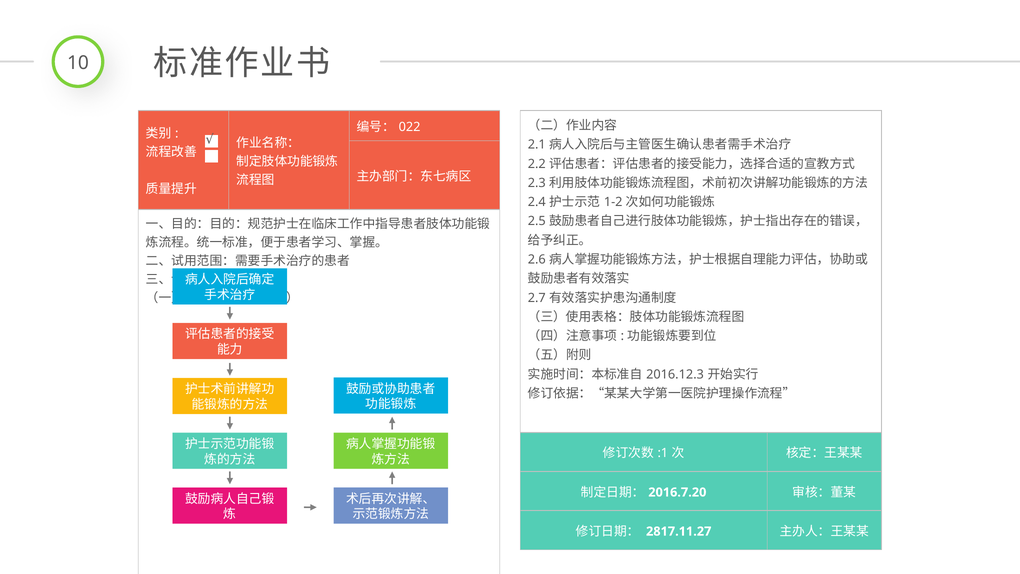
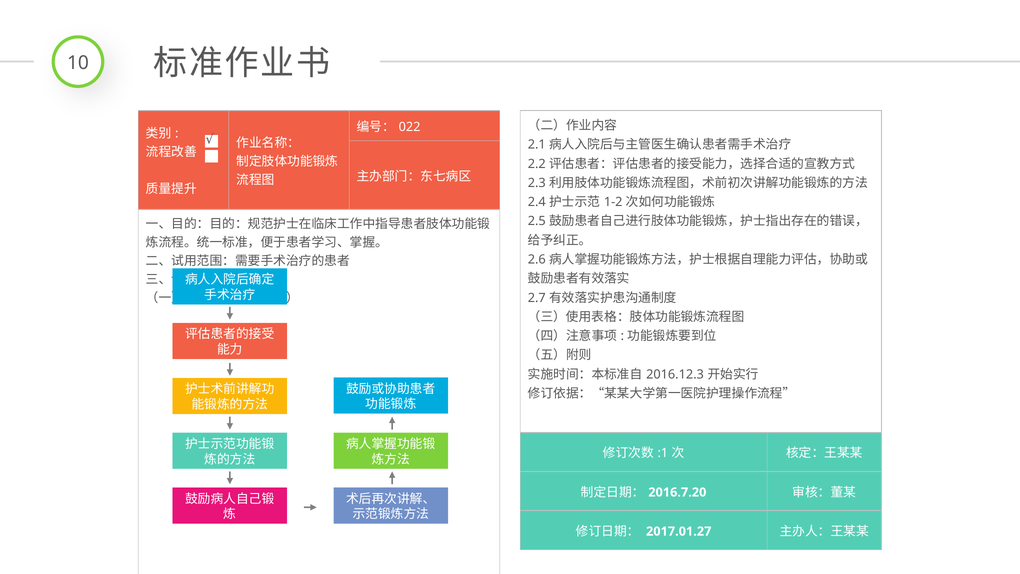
2817.11.27: 2817.11.27 -> 2017.01.27
